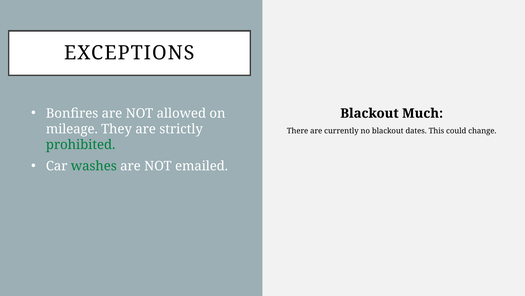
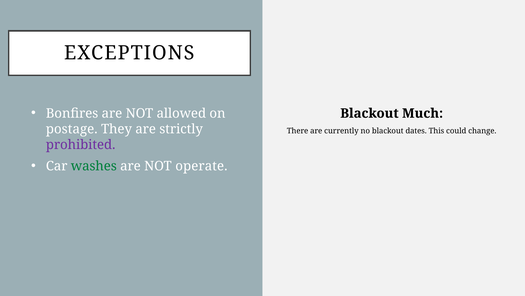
mileage: mileage -> postage
prohibited colour: green -> purple
emailed: emailed -> operate
